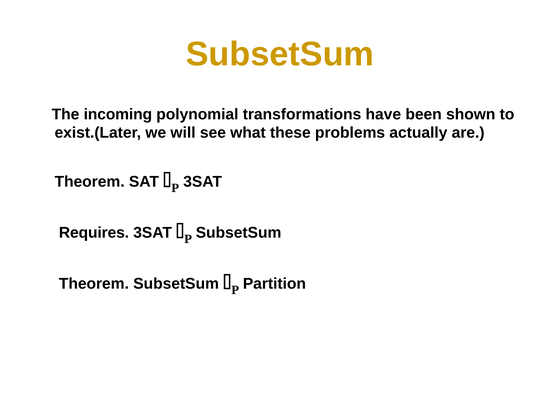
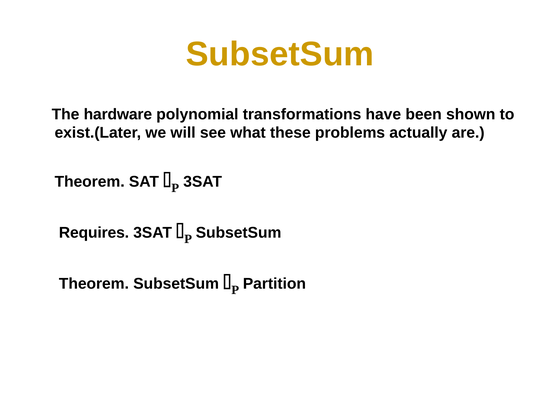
incoming: incoming -> hardware
